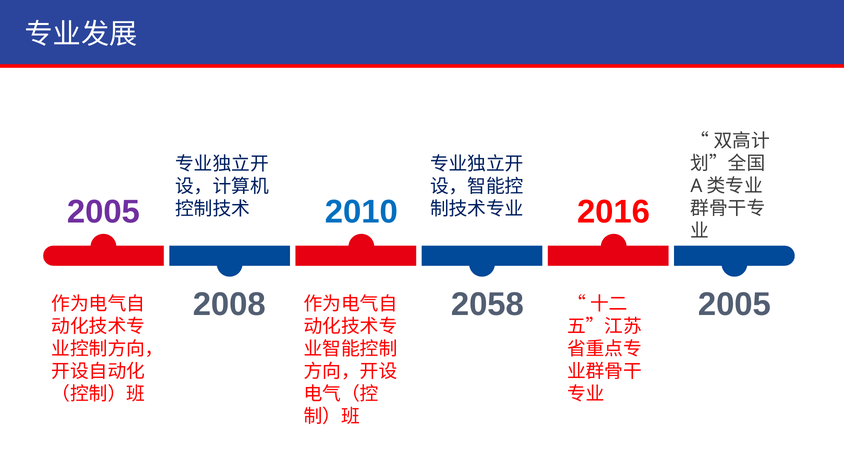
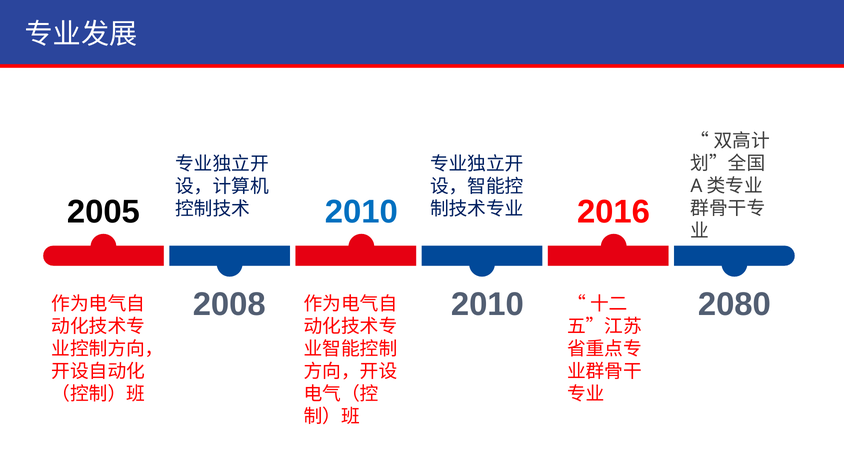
2005 at (103, 212) colour: purple -> black
2058 at (487, 304): 2058 -> 2010
2005 at (734, 304): 2005 -> 2080
